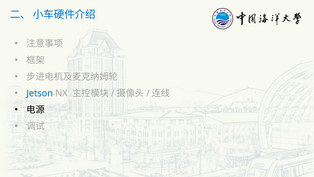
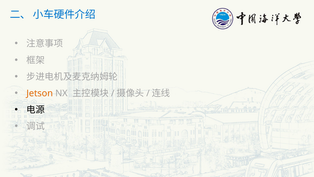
Jetson colour: blue -> orange
